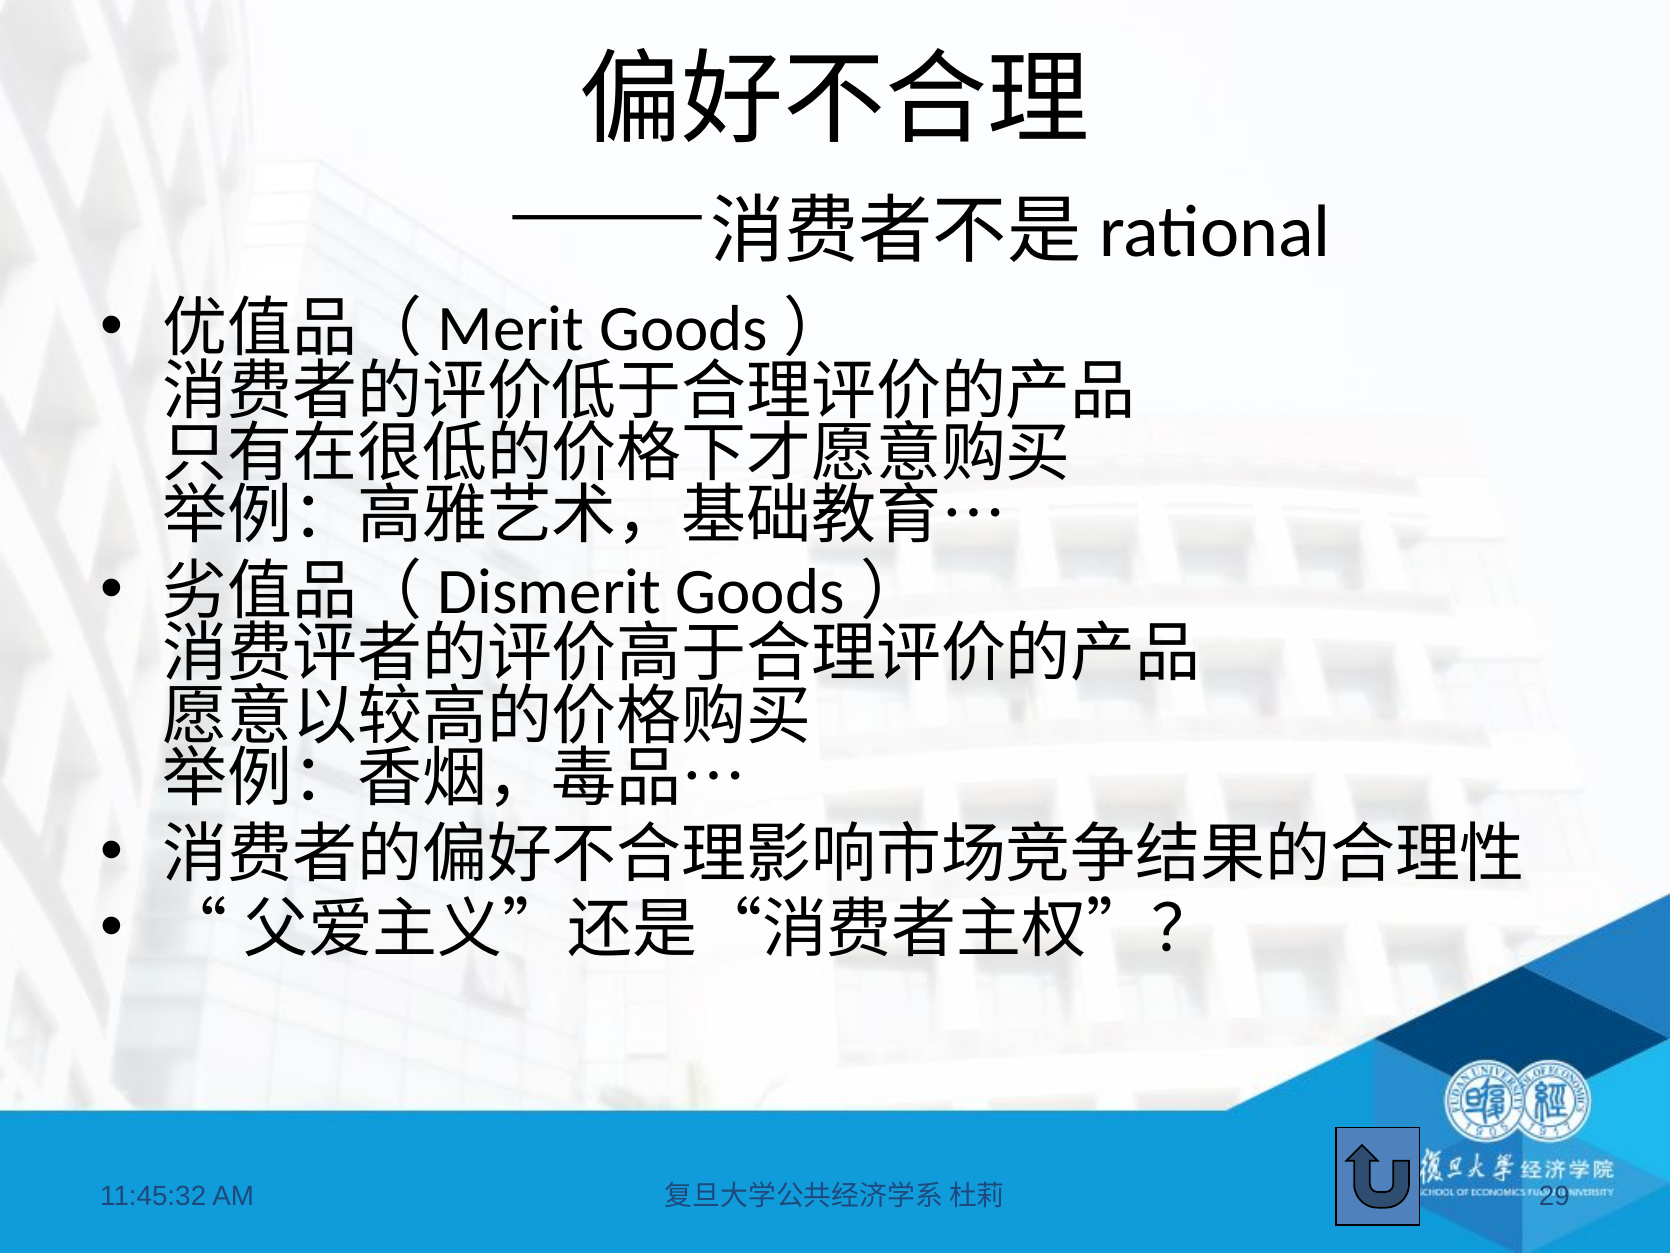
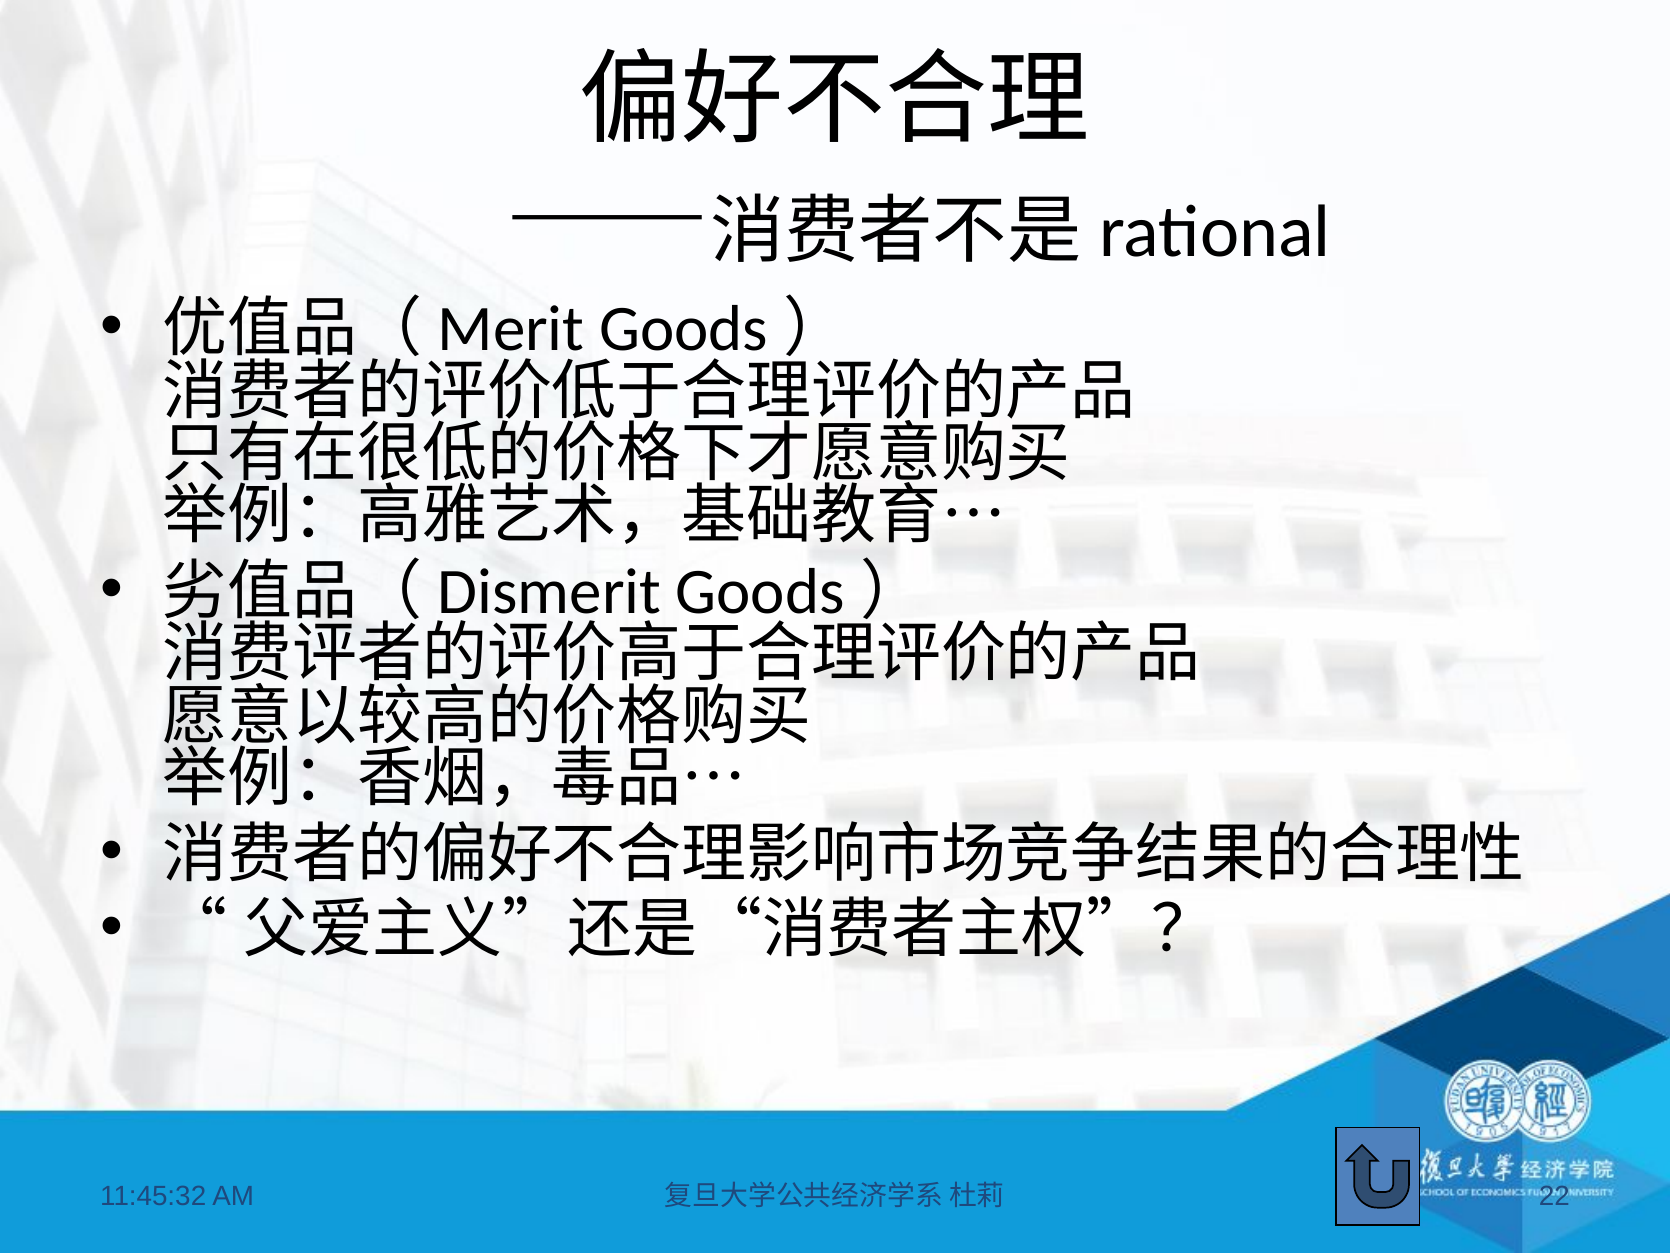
29: 29 -> 22
